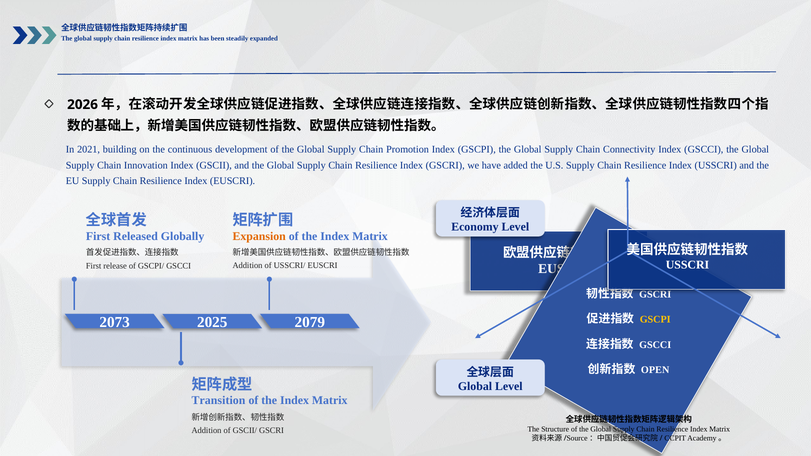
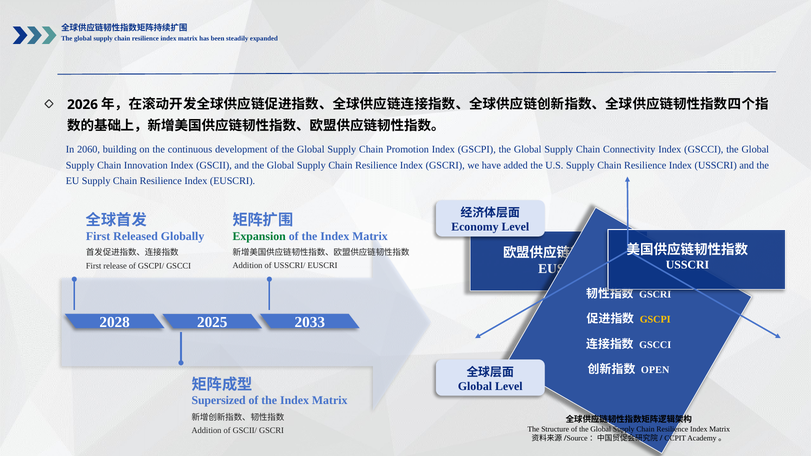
2021: 2021 -> 2060
Expansion colour: orange -> green
2073: 2073 -> 2028
2079: 2079 -> 2033
Transition: Transition -> Supersized
